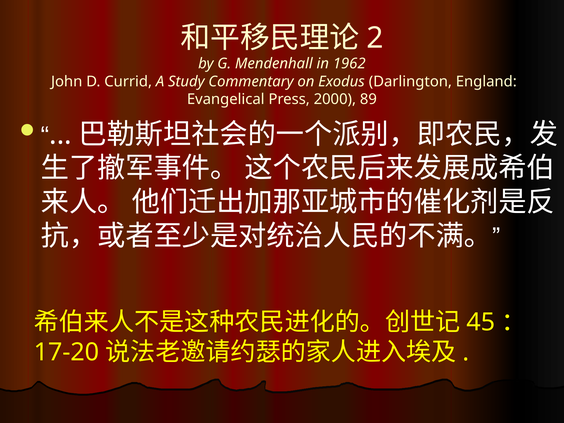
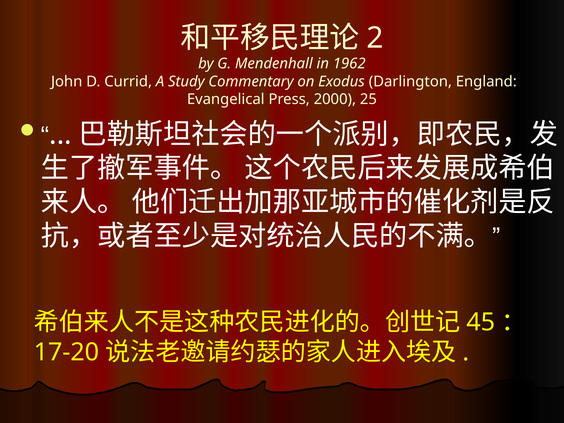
89: 89 -> 25
